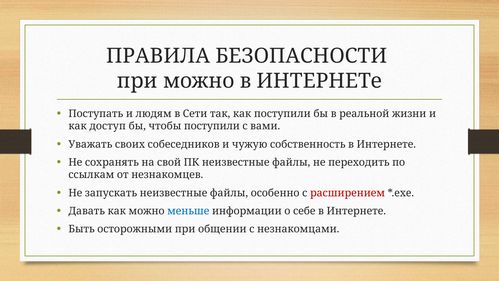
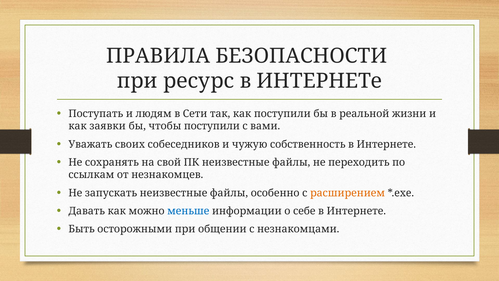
при можно: можно -> ресурс
доступ: доступ -> заявки
расширением colour: red -> orange
